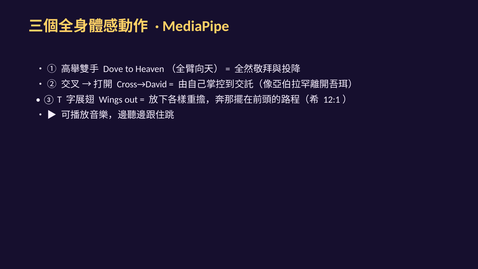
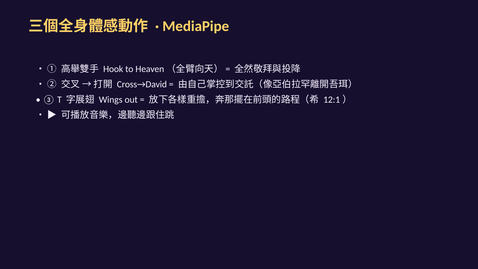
Dove: Dove -> Hook
